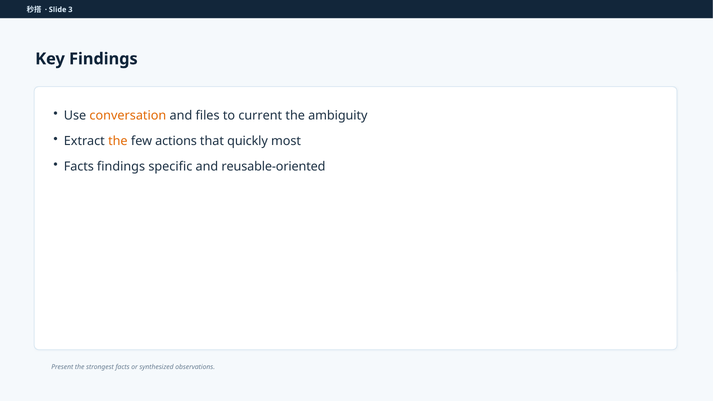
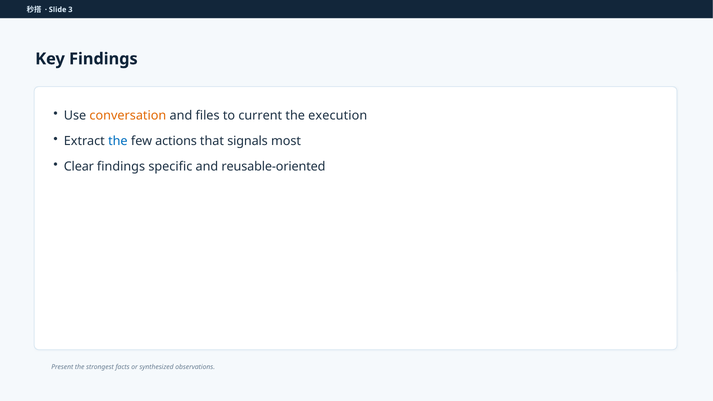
ambiguity: ambiguity -> execution
the at (118, 141) colour: orange -> blue
quickly: quickly -> signals
Facts at (79, 167): Facts -> Clear
